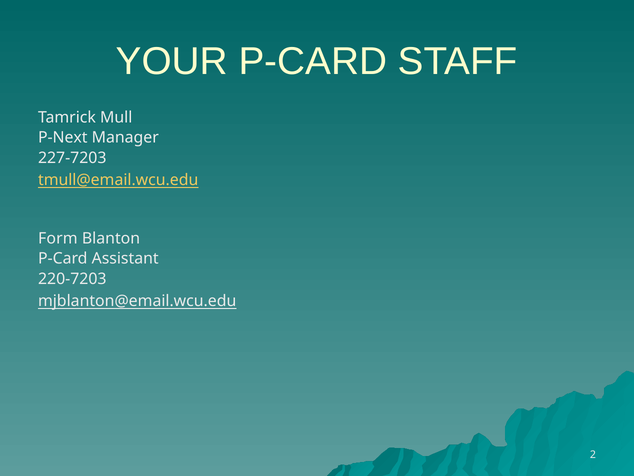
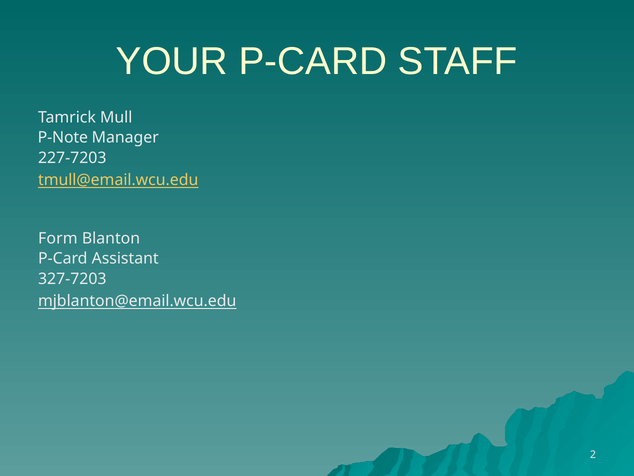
P-Next: P-Next -> P-Note
220-7203: 220-7203 -> 327-7203
